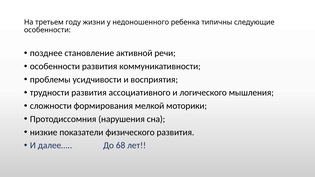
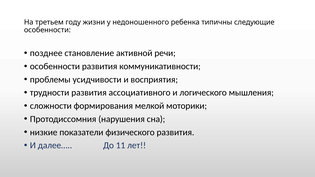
68: 68 -> 11
